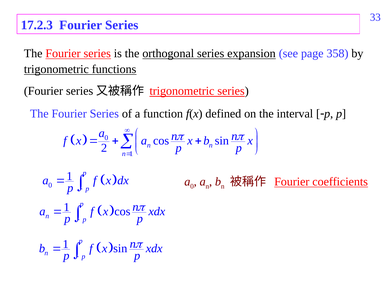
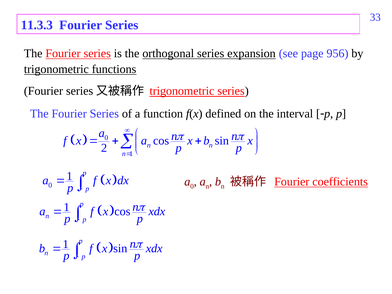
17.2.3: 17.2.3 -> 11.3.3
358: 358 -> 956
